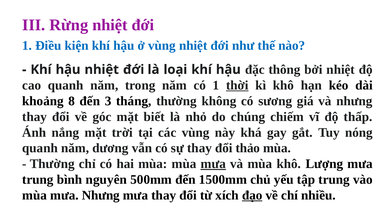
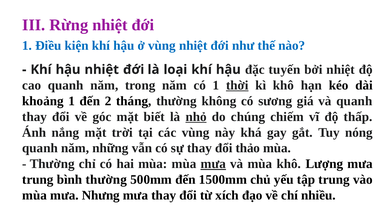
thông: thông -> tuyến
khoảng 8: 8 -> 1
3: 3 -> 2
và nhưng: nhưng -> quanh
nhỏ underline: none -> present
dương: dương -> những
bình nguyên: nguyên -> thường
đạo underline: present -> none
